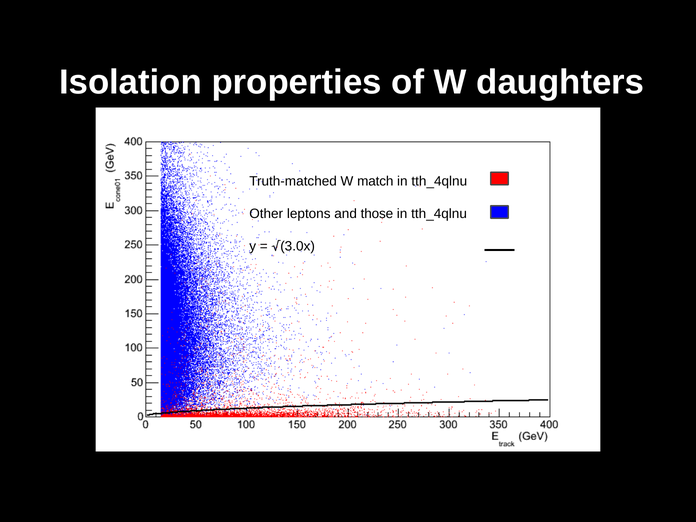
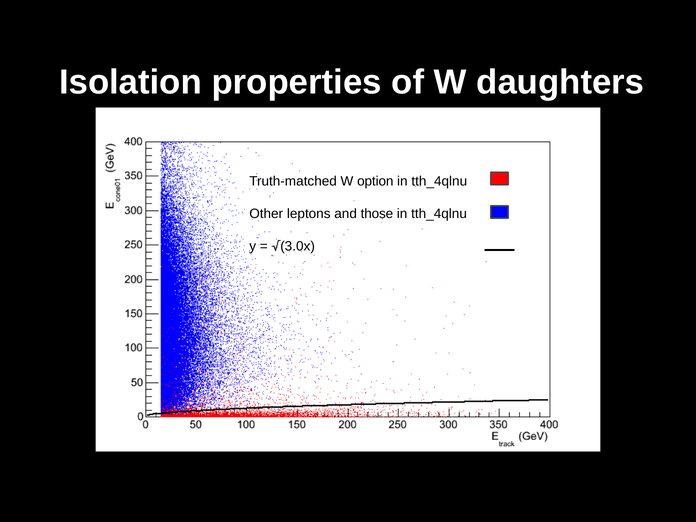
match: match -> option
